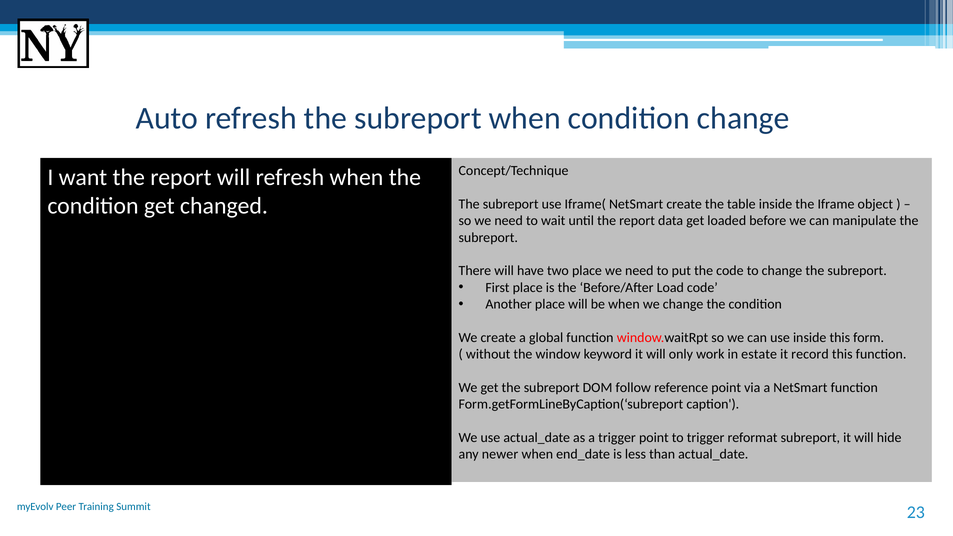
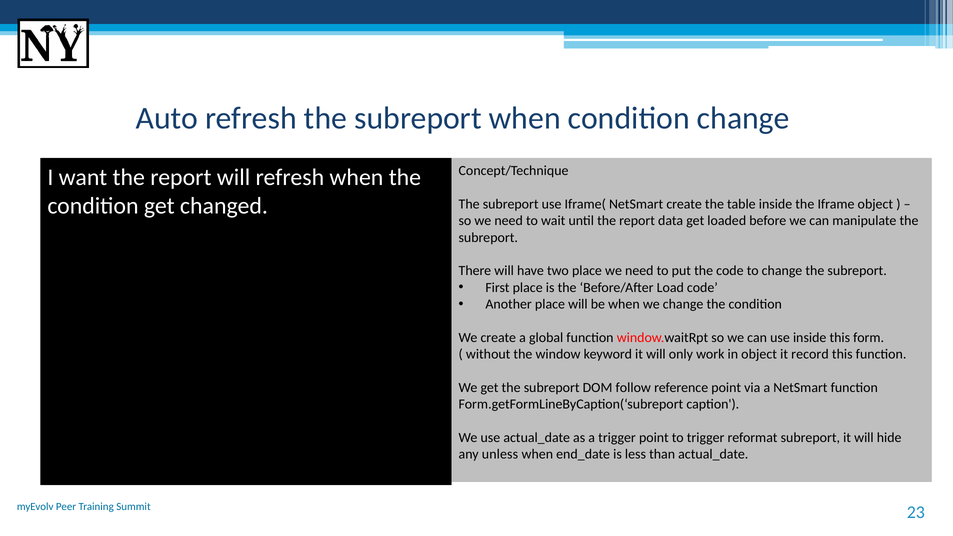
in estate: estate -> object
newer: newer -> unless
